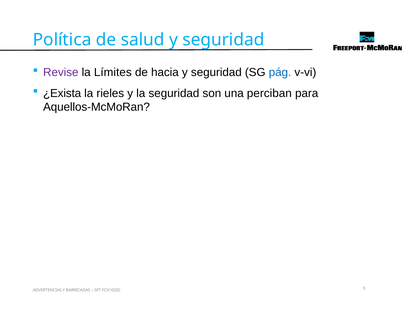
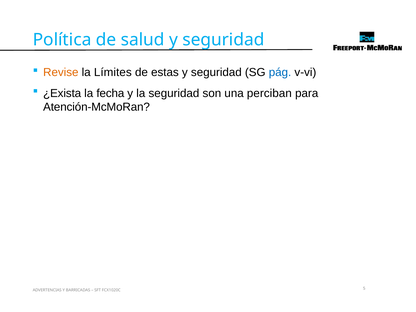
Revise colour: purple -> orange
hacia: hacia -> estas
rieles: rieles -> fecha
Aquellos-McMoRan: Aquellos-McMoRan -> Atención-McMoRan
